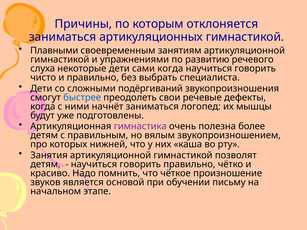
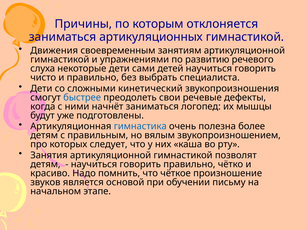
Плавными: Плавными -> Движения
сами когда: когда -> детей
подёргиваний: подёргиваний -> кинетический
гимнастика colour: purple -> blue
нижней: нижней -> следует
